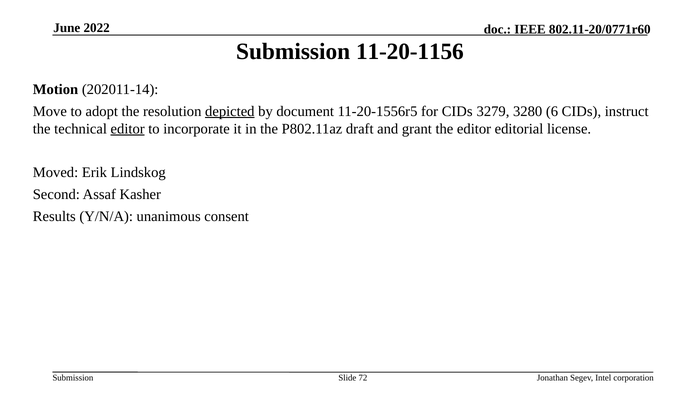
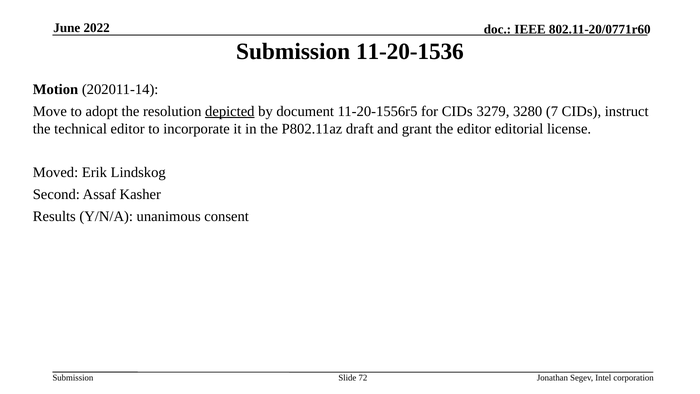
11-20-1156: 11-20-1156 -> 11-20-1536
6: 6 -> 7
editor at (128, 129) underline: present -> none
